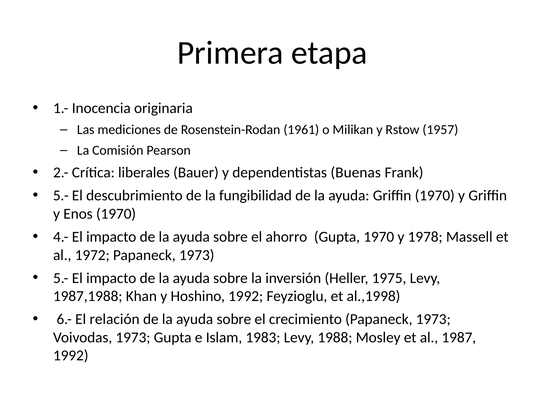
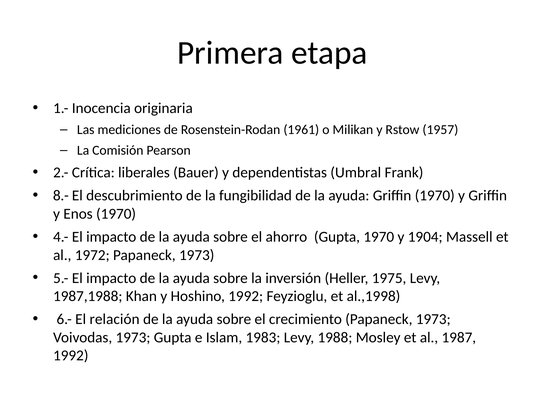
Buenas: Buenas -> Umbral
5.- at (61, 195): 5.- -> 8.-
1978: 1978 -> 1904
